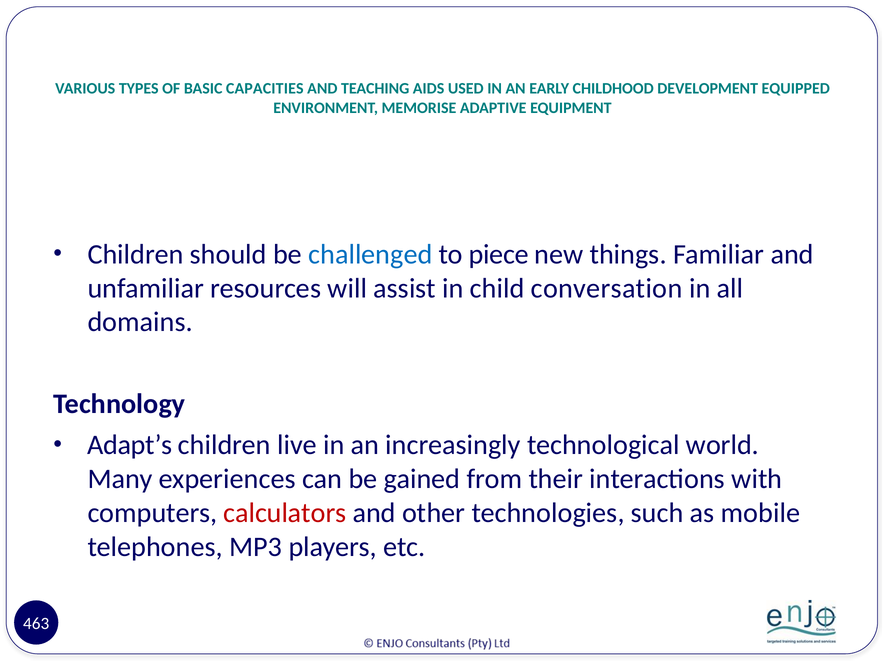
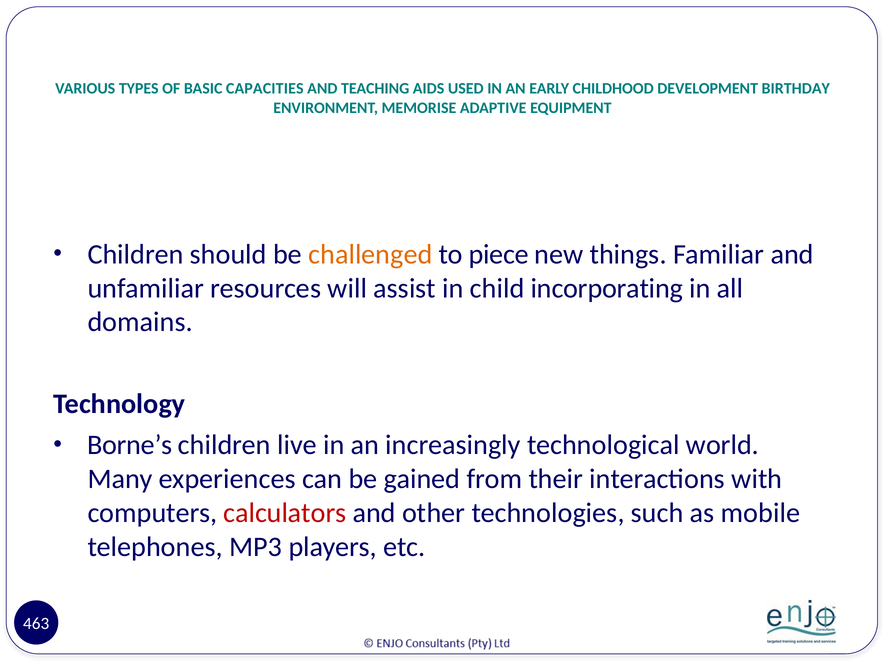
EQUIPPED: EQUIPPED -> BIRTHDAY
challenged colour: blue -> orange
conversation: conversation -> incorporating
Adapt’s: Adapt’s -> Borne’s
